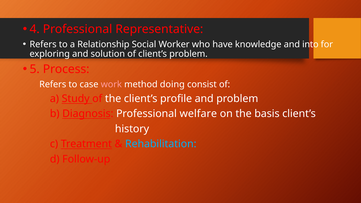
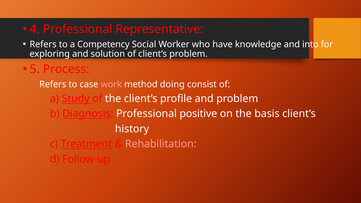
Relationship: Relationship -> Competency
welfare: welfare -> positive
Rehabilitation colour: light blue -> pink
